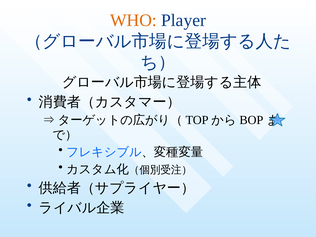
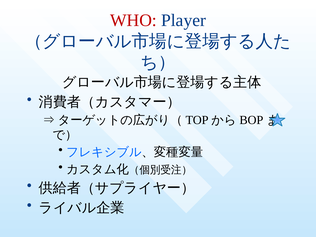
WHO colour: orange -> red
